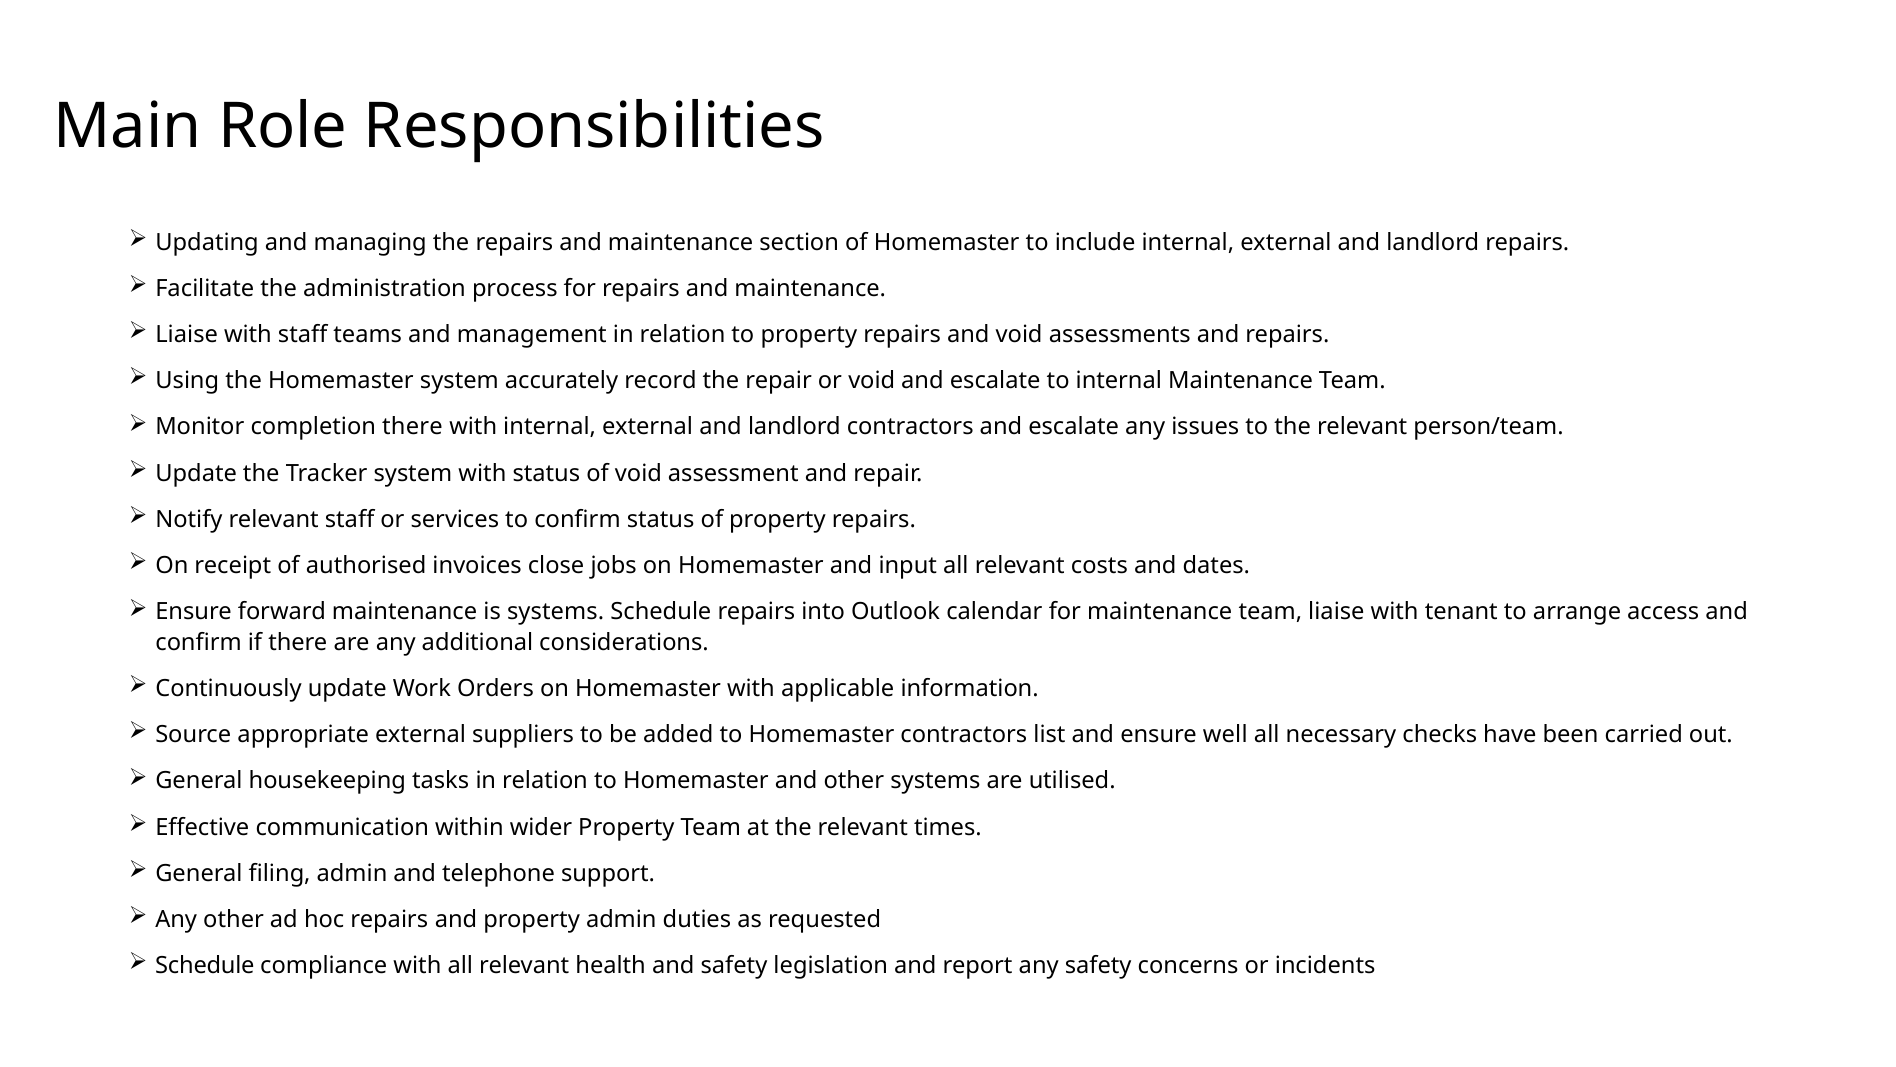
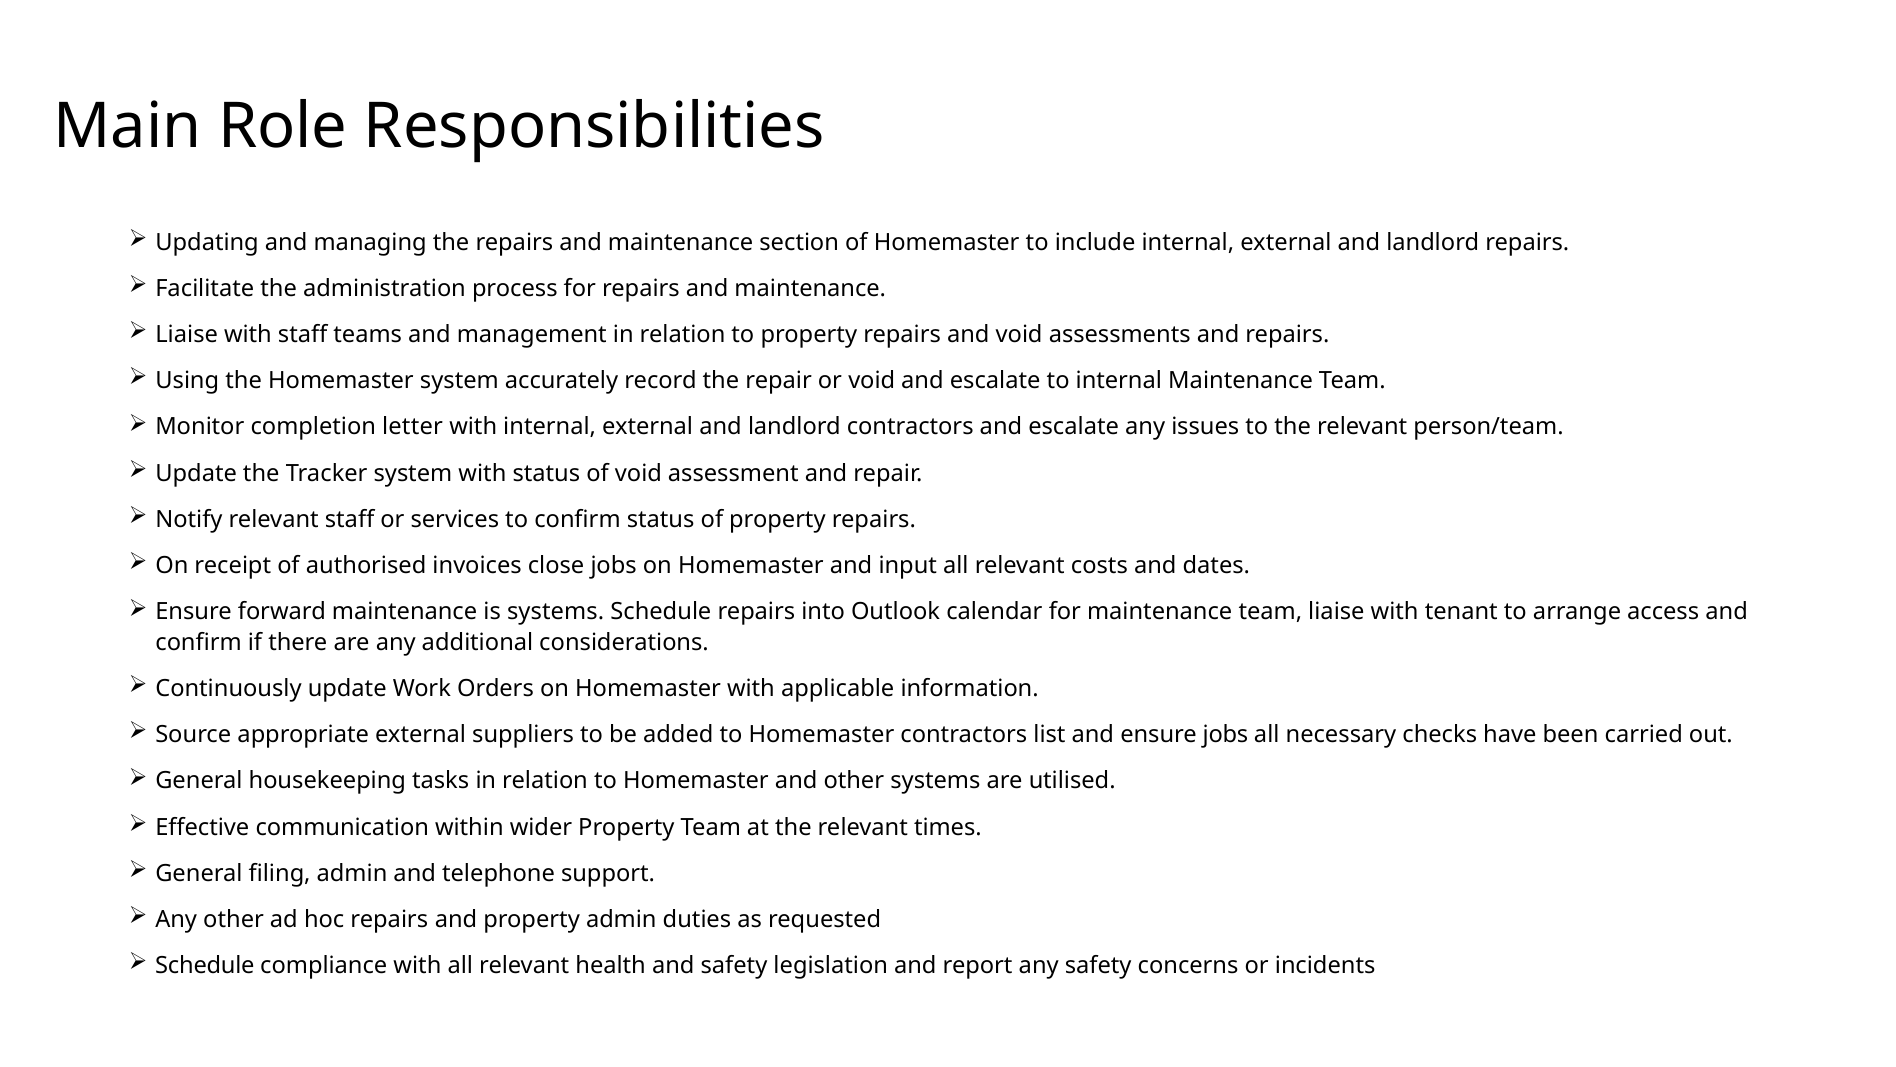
completion there: there -> letter
ensure well: well -> jobs
